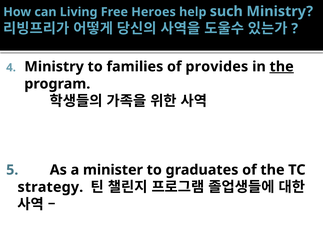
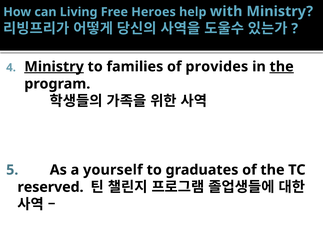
such: such -> with
Ministry at (54, 67) underline: none -> present
minister: minister -> yourself
strategy: strategy -> reserved
